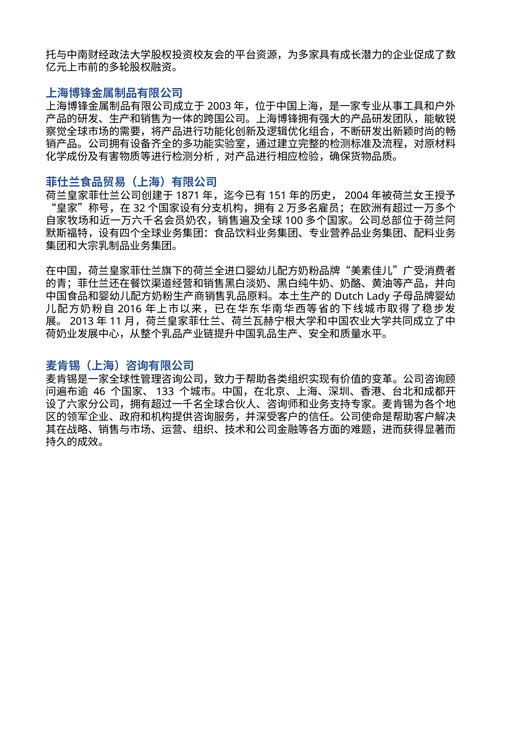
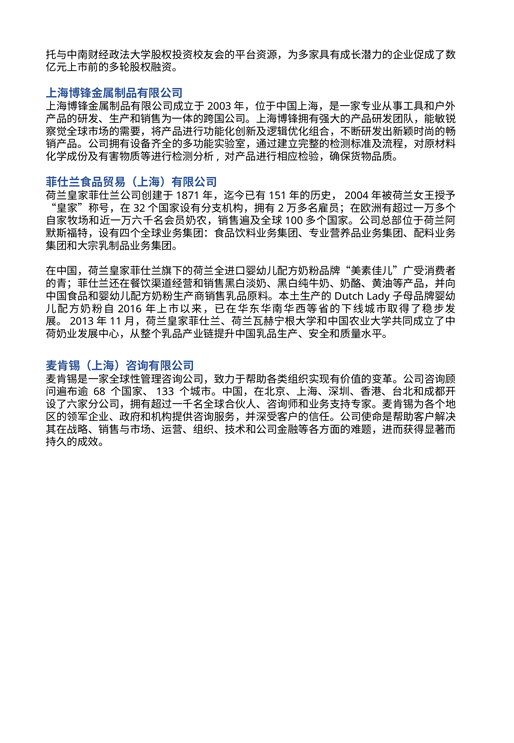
46: 46 -> 68
